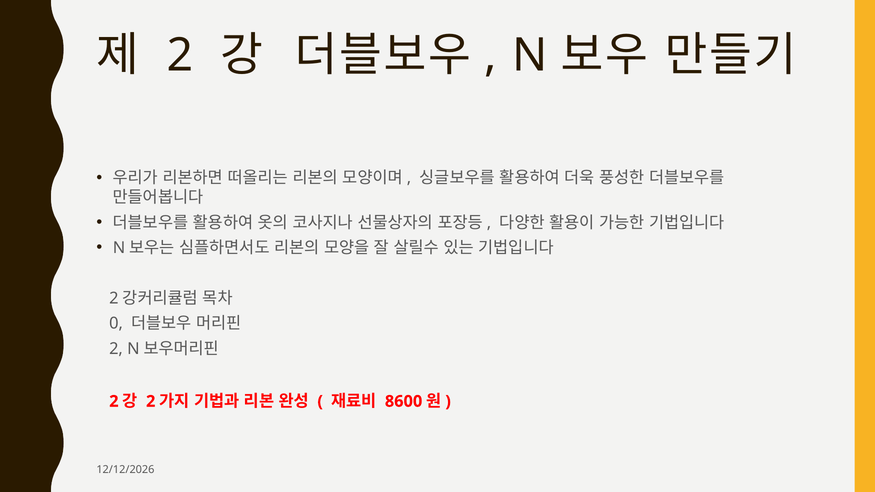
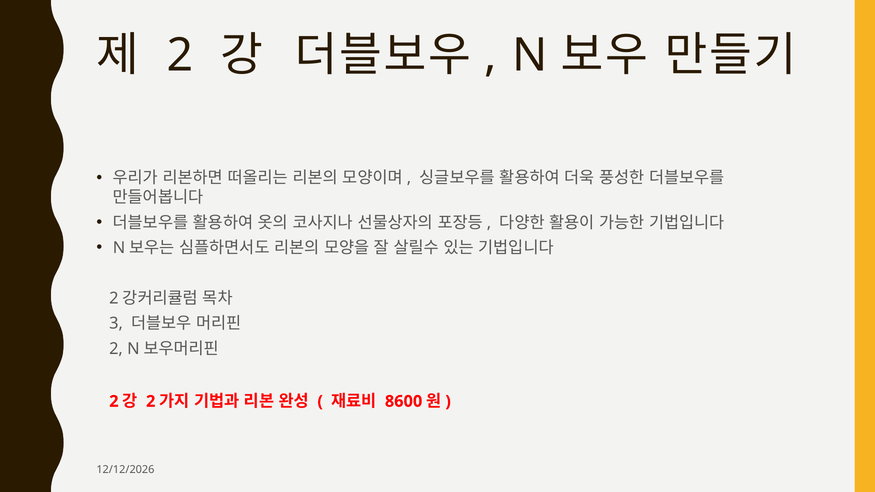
0: 0 -> 3
